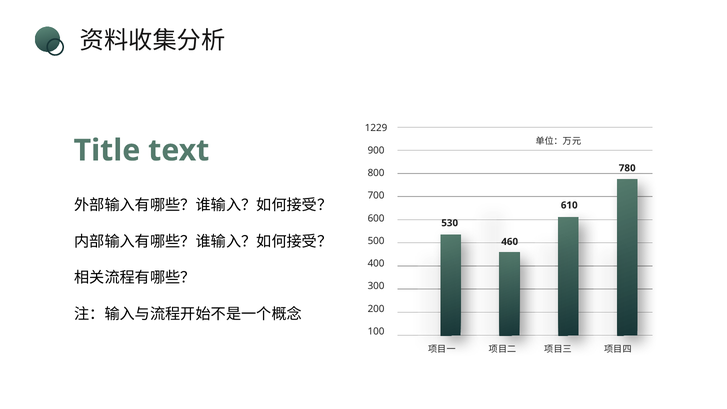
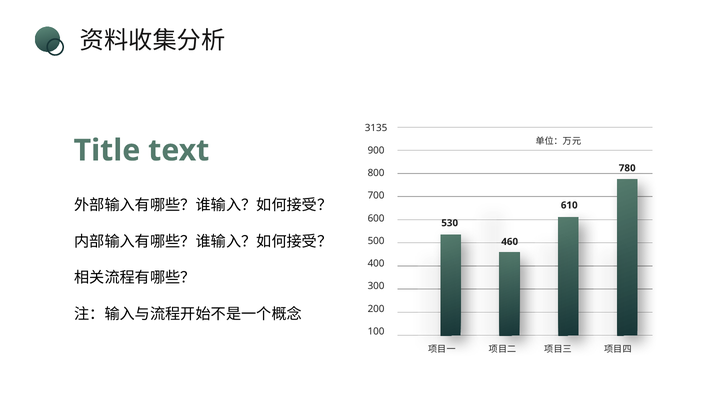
1229: 1229 -> 3135
